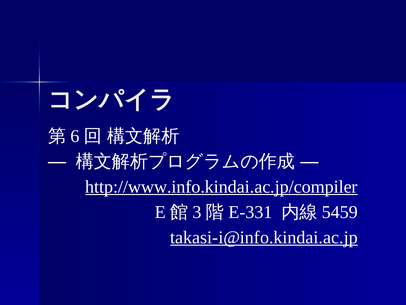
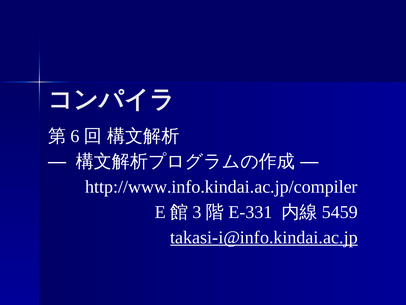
http://www.info.kindai.ac.jp/compiler underline: present -> none
